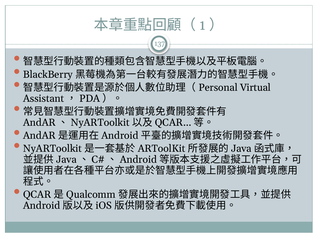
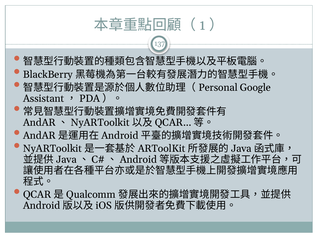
Virtual: Virtual -> Google
